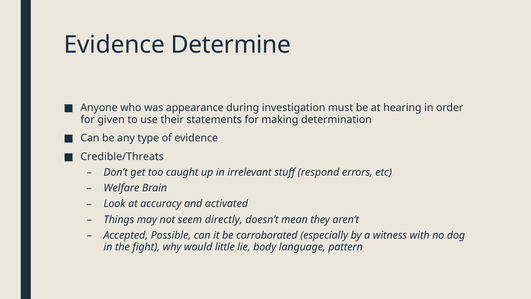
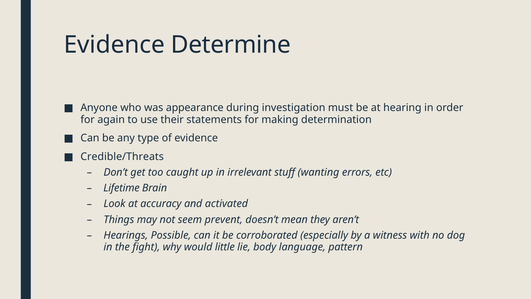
given: given -> again
respond: respond -> wanting
Welfare: Welfare -> Lifetime
directly: directly -> prevent
Accepted: Accepted -> Hearings
